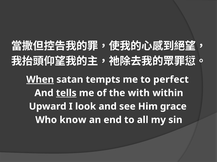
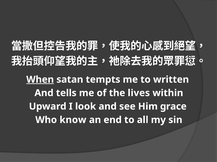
perfect: perfect -> written
tells underline: present -> none
with: with -> lives
